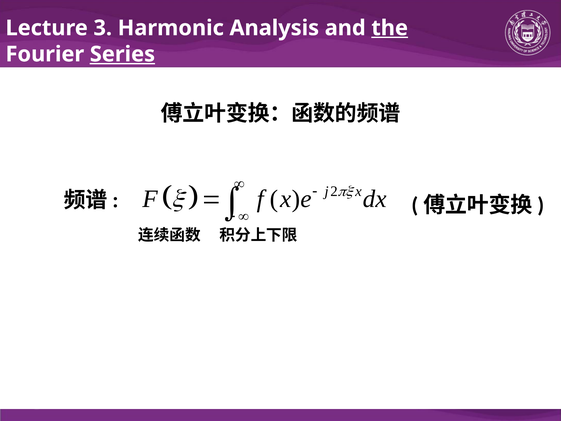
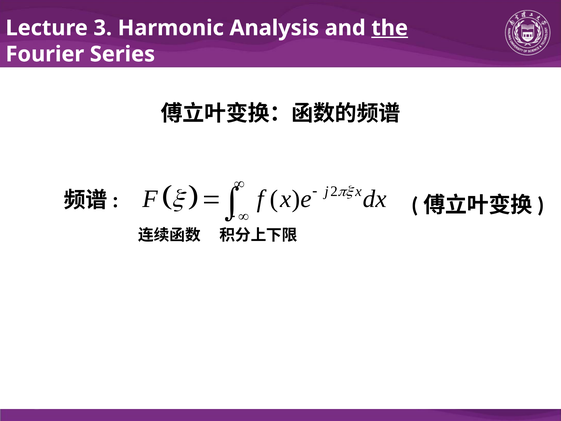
Series underline: present -> none
